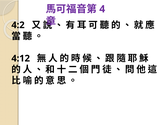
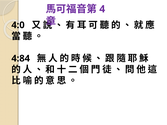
4:2: 4:2 -> 4:0
4:12: 4:12 -> 4:84
